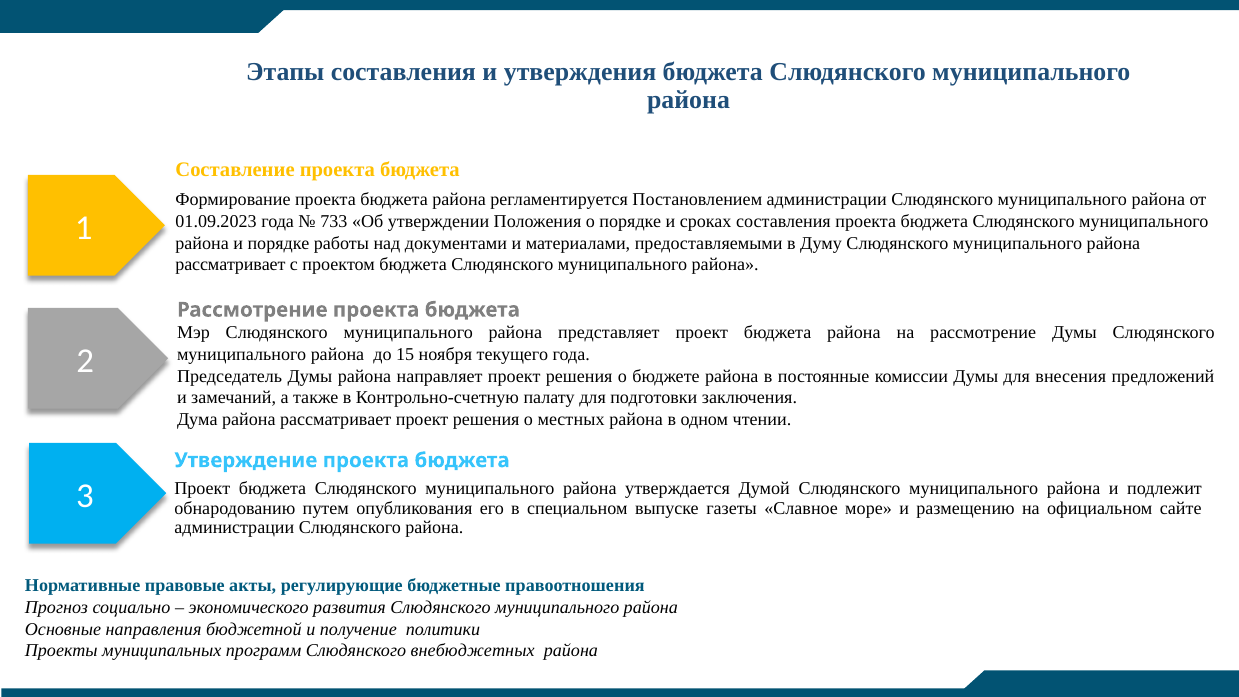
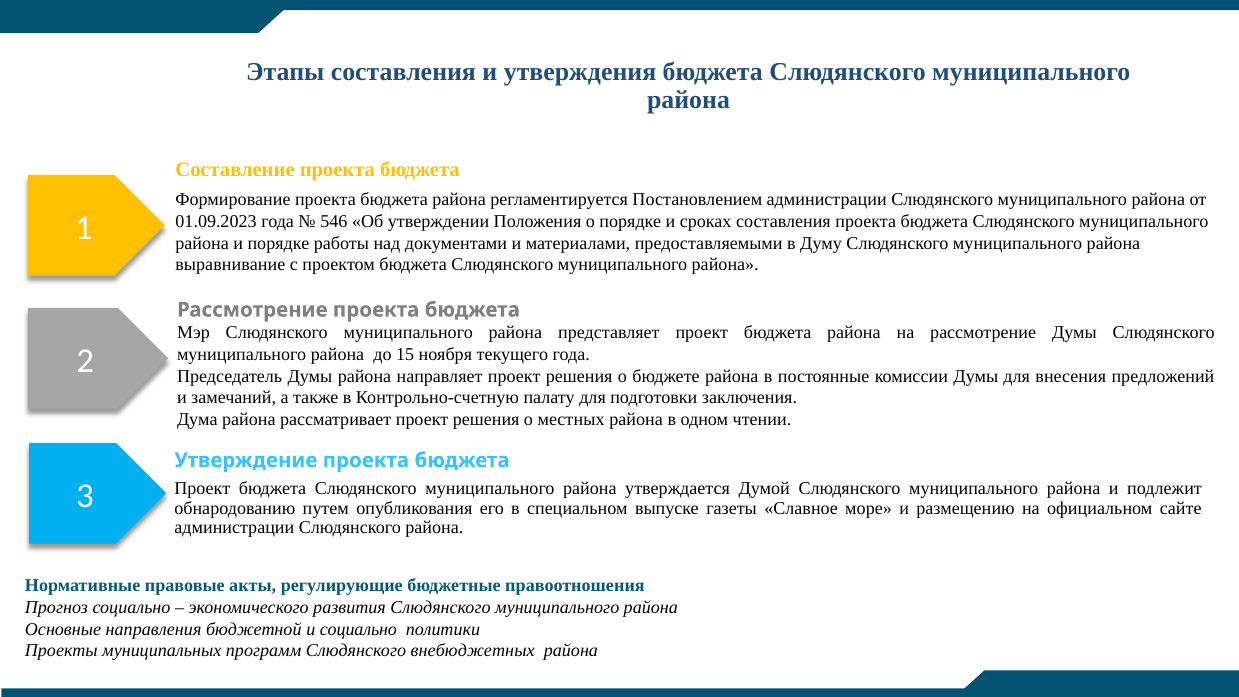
733: 733 -> 546
рассматривает at (230, 265): рассматривает -> выравнивание
и получение: получение -> социально
